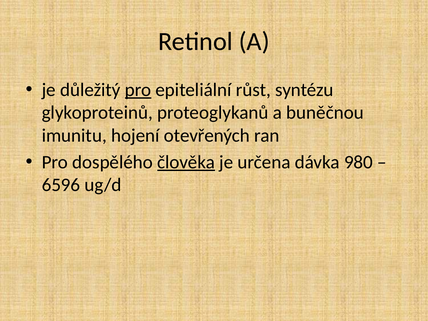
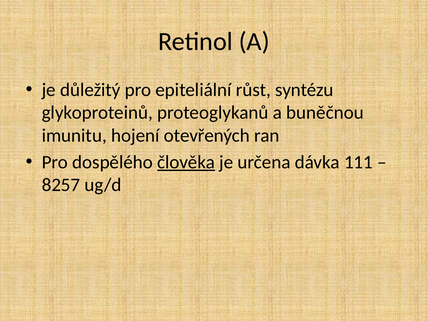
pro at (138, 90) underline: present -> none
980: 980 -> 111
6596: 6596 -> 8257
